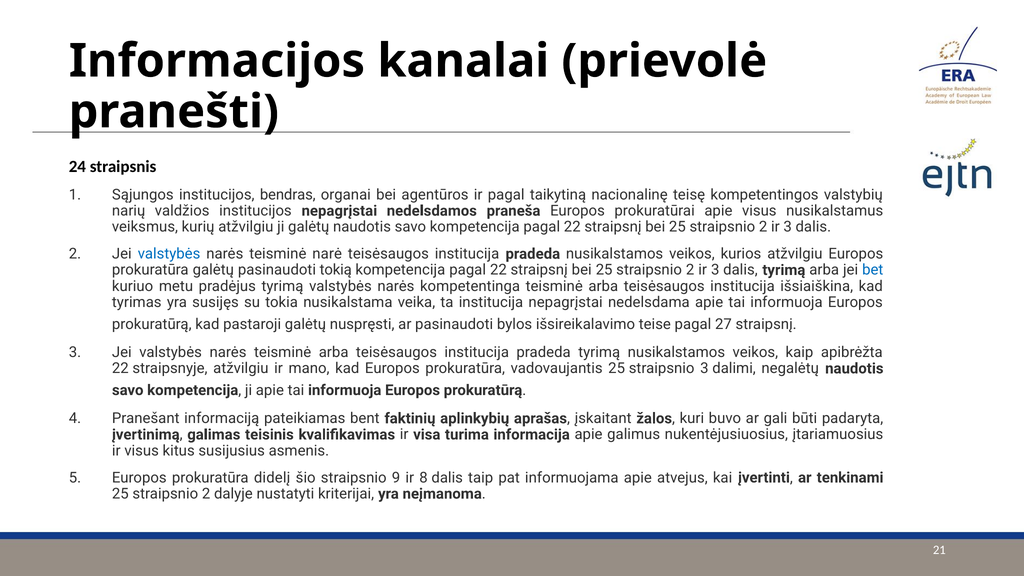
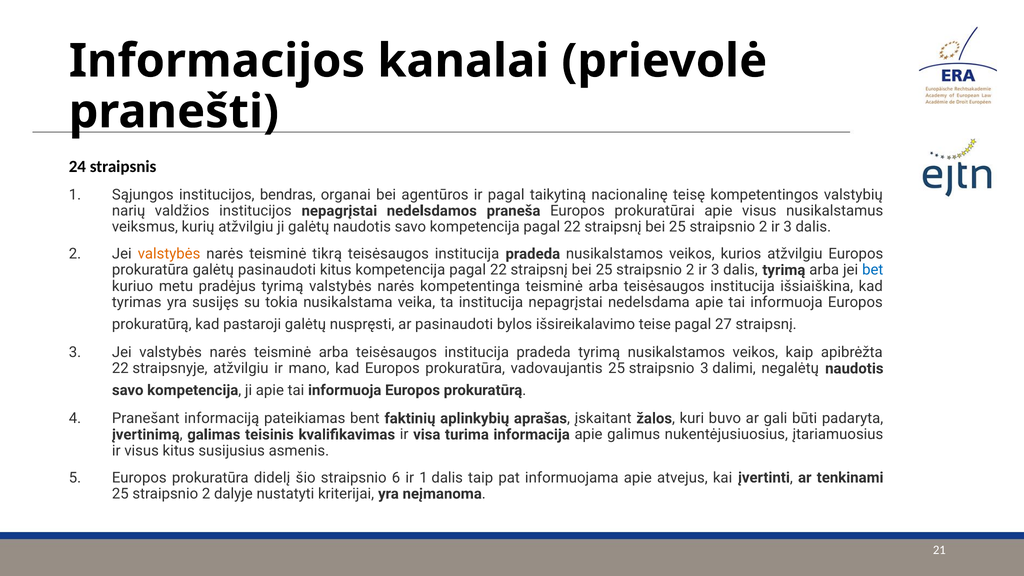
valstybės at (169, 254) colour: blue -> orange
narė: narė -> tikrą
pasinaudoti tokią: tokią -> kitus
9: 9 -> 6
ir 8: 8 -> 1
